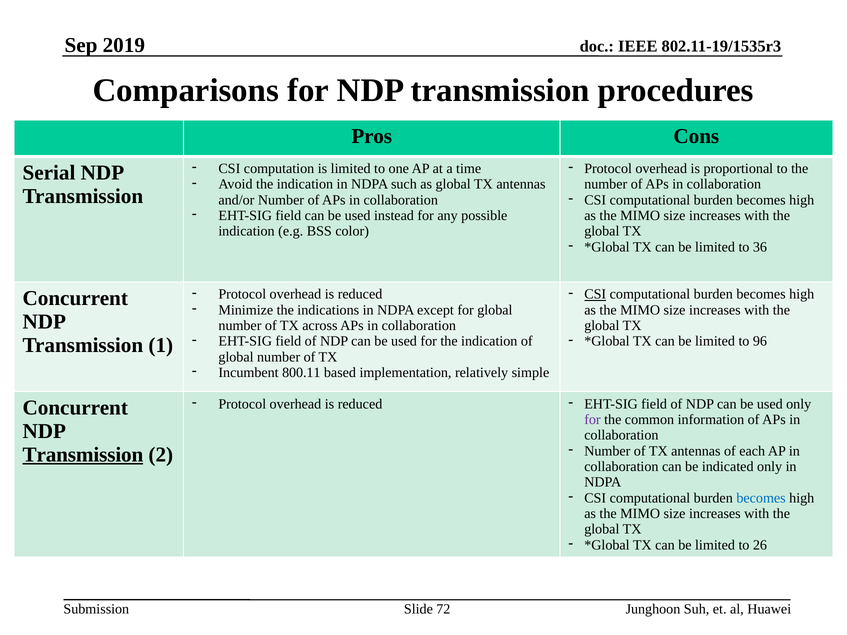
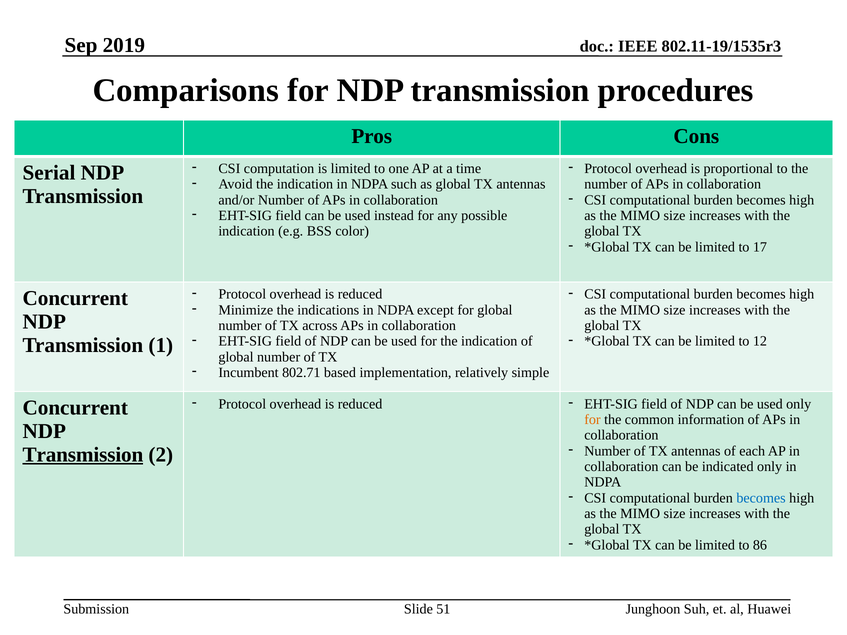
36: 36 -> 17
CSI at (595, 294) underline: present -> none
96: 96 -> 12
800.11: 800.11 -> 802.71
for at (592, 420) colour: purple -> orange
26: 26 -> 86
72: 72 -> 51
